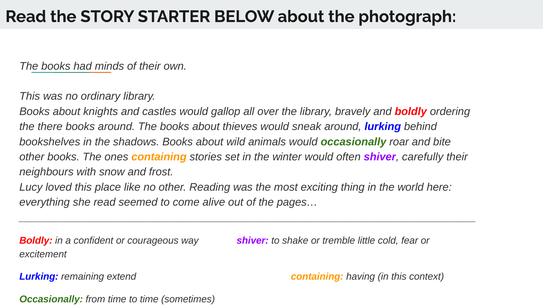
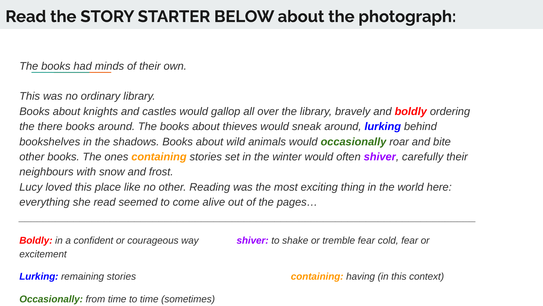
tremble little: little -> fear
remaining extend: extend -> stories
